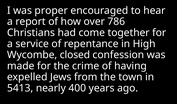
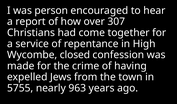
proper: proper -> person
786: 786 -> 307
5413: 5413 -> 5755
400: 400 -> 963
